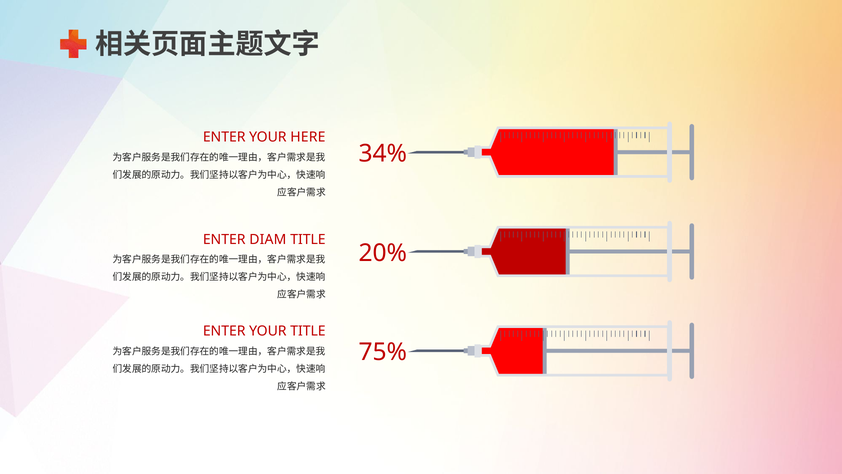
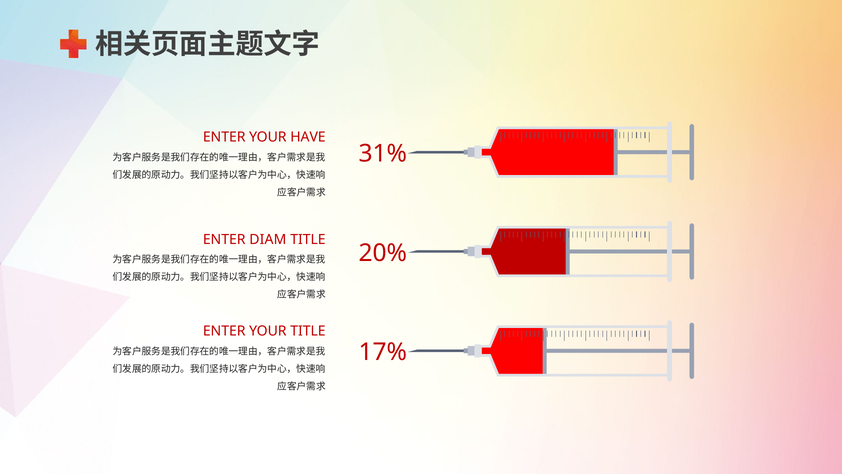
HERE: HERE -> HAVE
34%: 34% -> 31%
75%: 75% -> 17%
